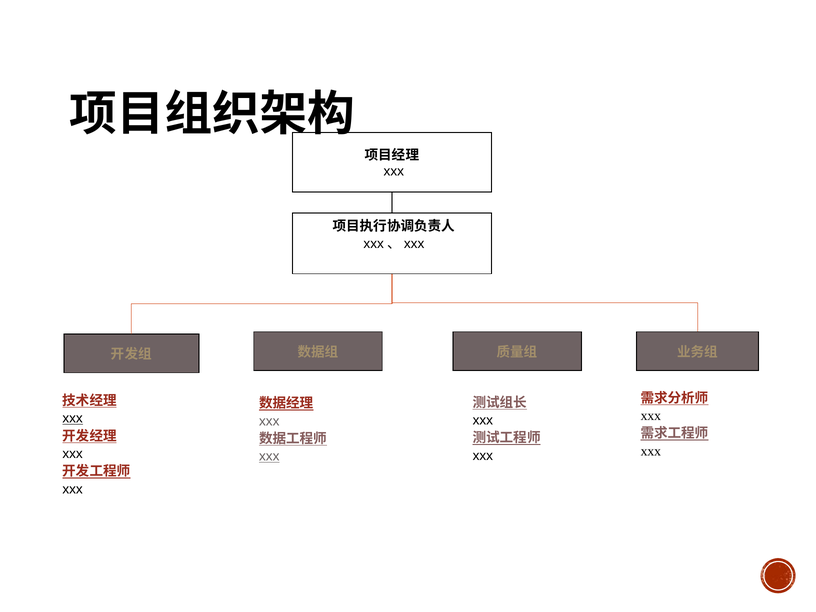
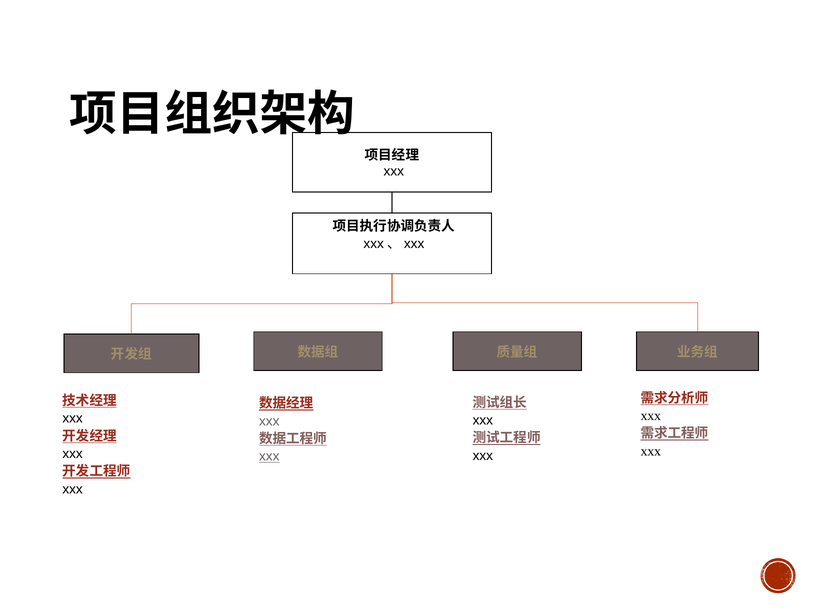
xxx at (73, 418) underline: present -> none
